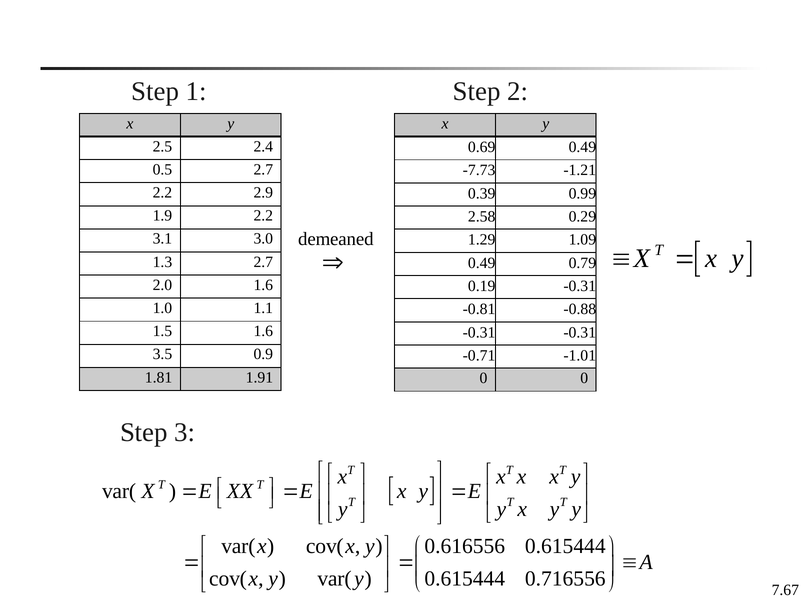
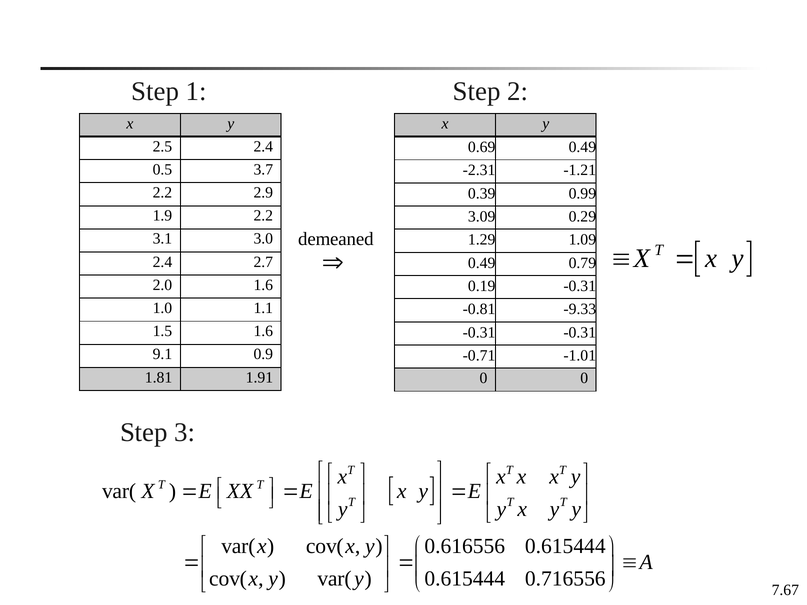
0.5 2.7: 2.7 -> 3.7
-7.73: -7.73 -> -2.31
2.58: 2.58 -> 3.09
1.3 at (162, 262): 1.3 -> 2.4
-0.88: -0.88 -> -9.33
3.5: 3.5 -> 9.1
